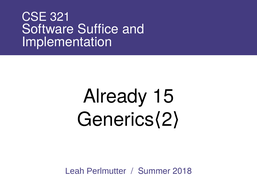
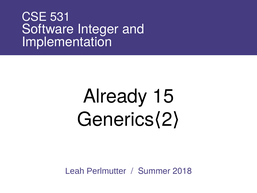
321: 321 -> 531
Suffice: Suffice -> Integer
